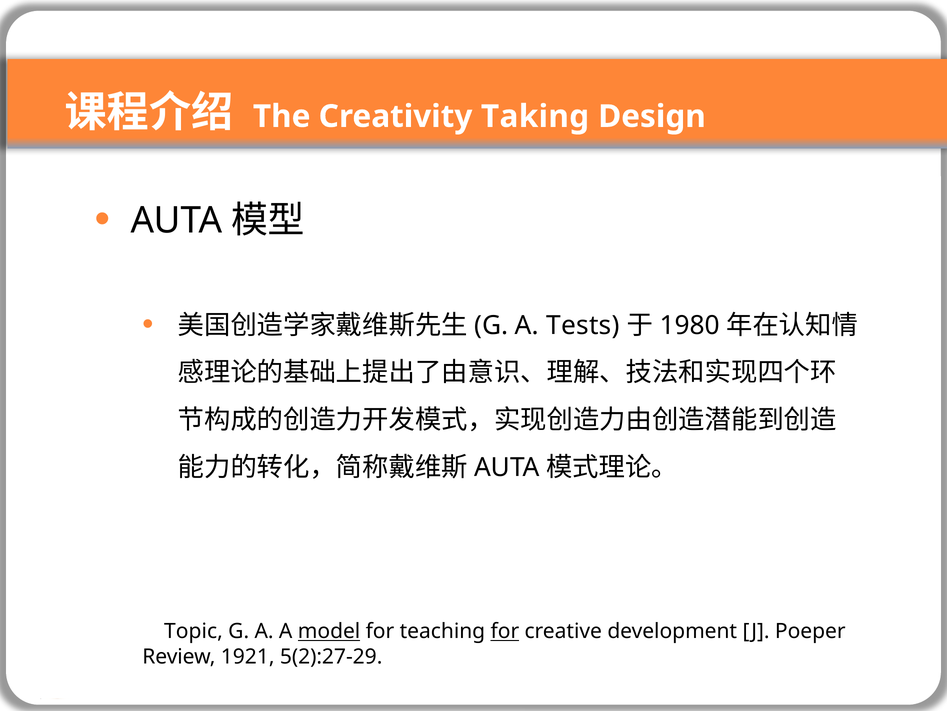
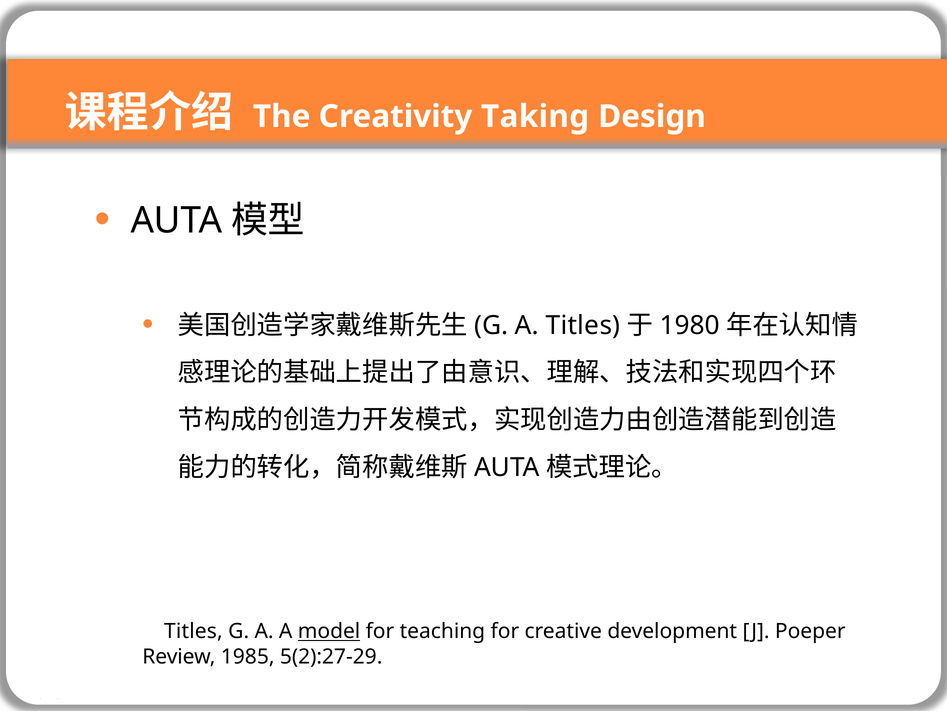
A Tests: Tests -> Titles
Topic at (193, 631): Topic -> Titles
for at (505, 631) underline: present -> none
1921: 1921 -> 1985
